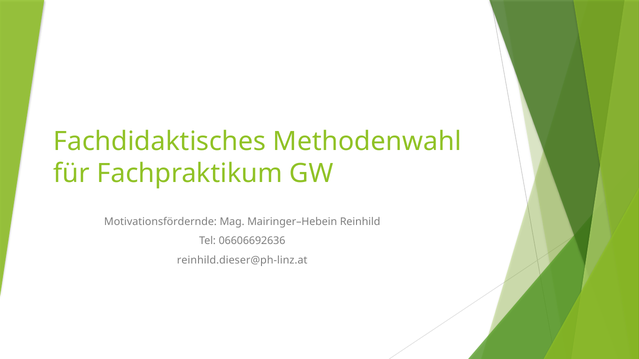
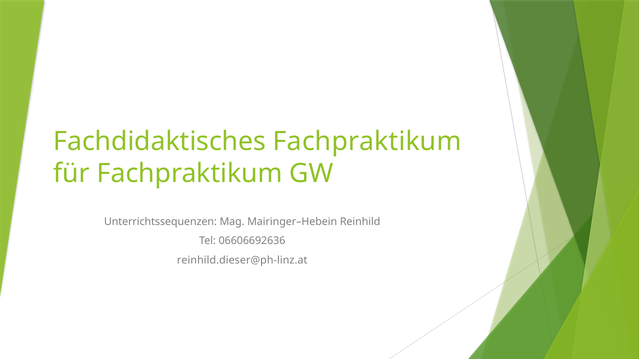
Fachdidaktisches Methodenwahl: Methodenwahl -> Fachpraktikum
Motivationsfördernde: Motivationsfördernde -> Unterrichtssequenzen
